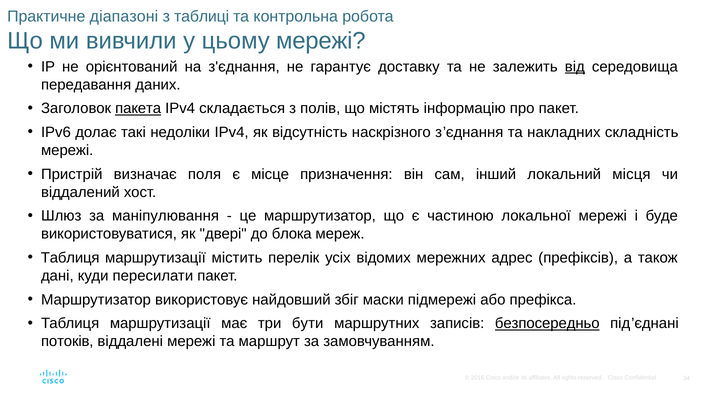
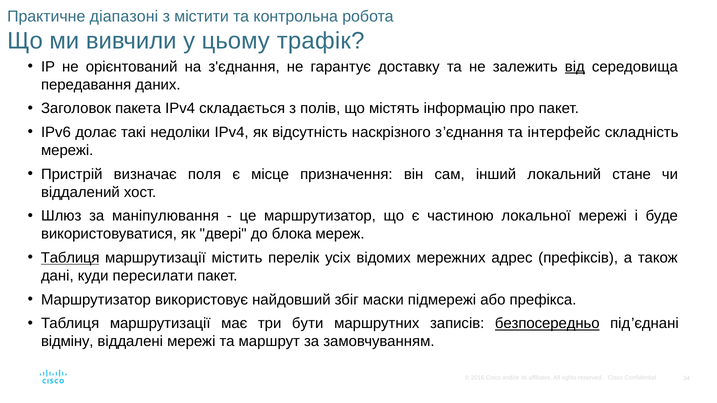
таблиці: таблиці -> містити
цьому мережі: мережі -> трафік
пакета underline: present -> none
накладних: накладних -> інтерфейс
місця: місця -> стане
Таблиця at (70, 258) underline: none -> present
потоків: потоків -> відміну
